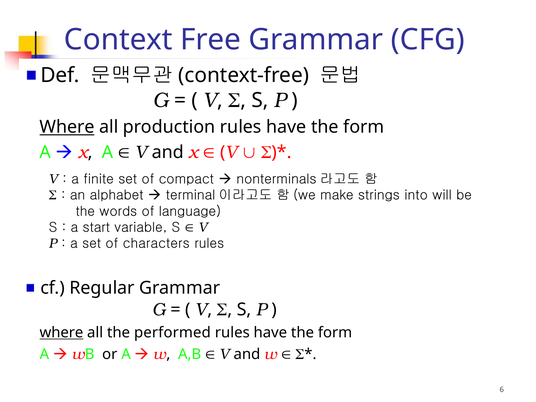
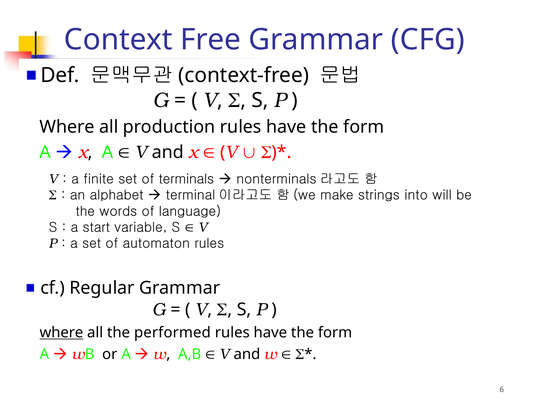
Where at (67, 127) underline: present -> none
compact: compact -> terminals
characters: characters -> automaton
